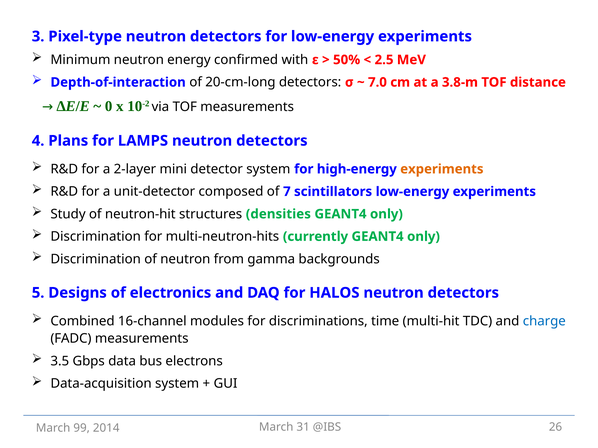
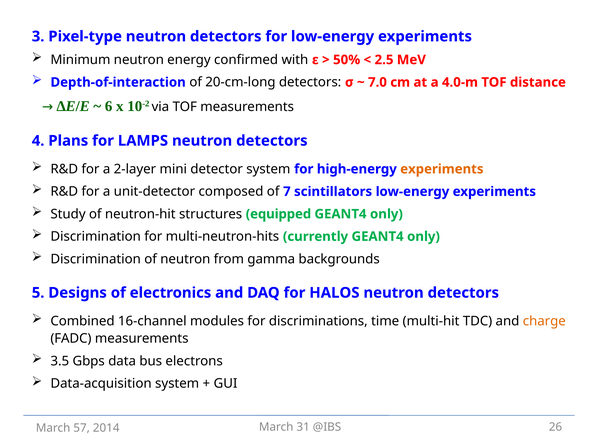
3.8-m: 3.8-m -> 4.0-m
0: 0 -> 6
densities: densities -> equipped
charge colour: blue -> orange
99: 99 -> 57
